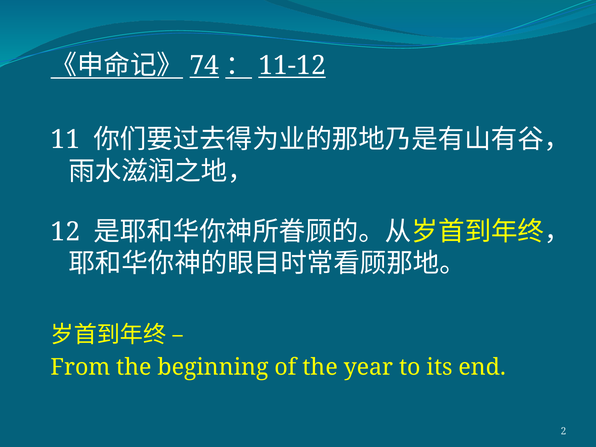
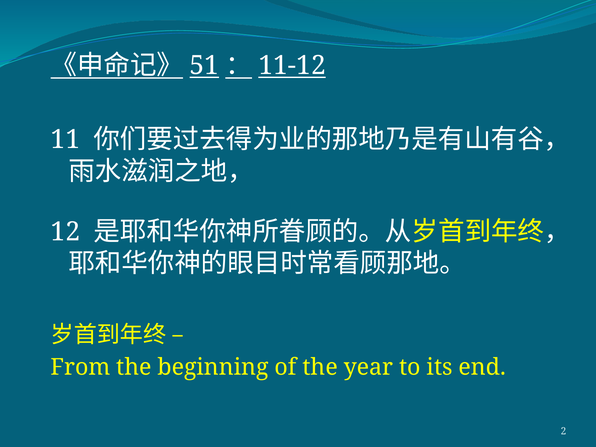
74: 74 -> 51
